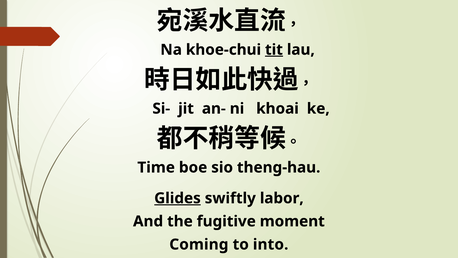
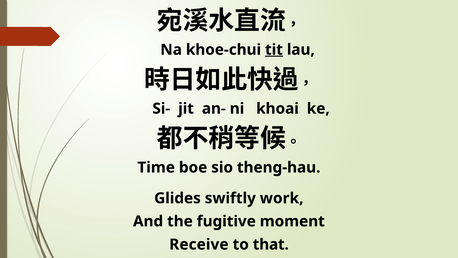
Glides underline: present -> none
labor: labor -> work
Coming: Coming -> Receive
into: into -> that
